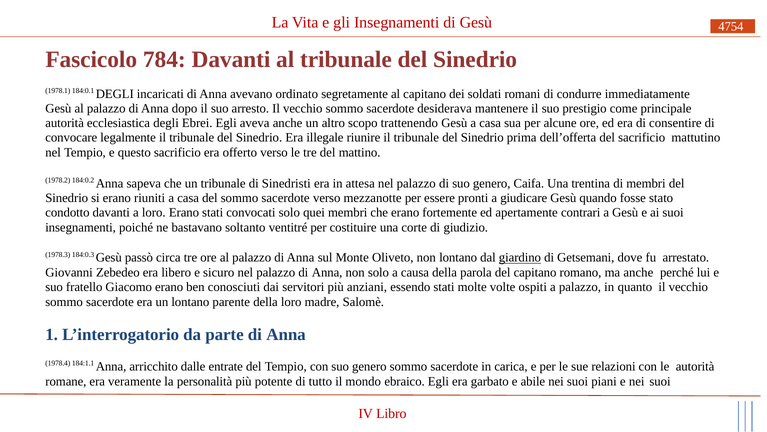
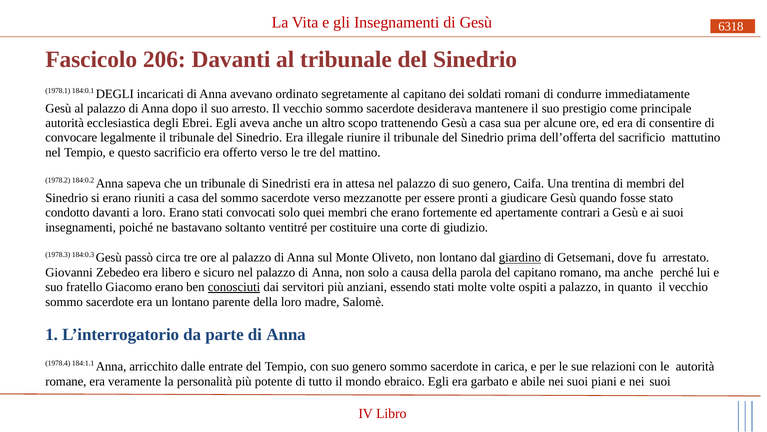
4754: 4754 -> 6318
784: 784 -> 206
conosciuti underline: none -> present
